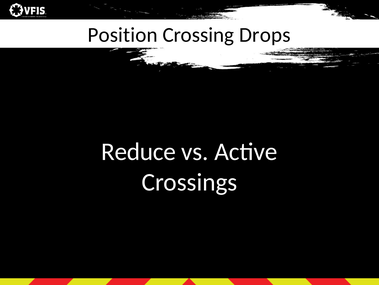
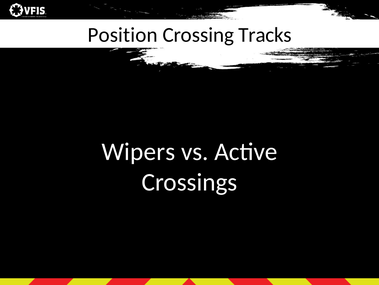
Drops: Drops -> Tracks
Reduce: Reduce -> Wipers
